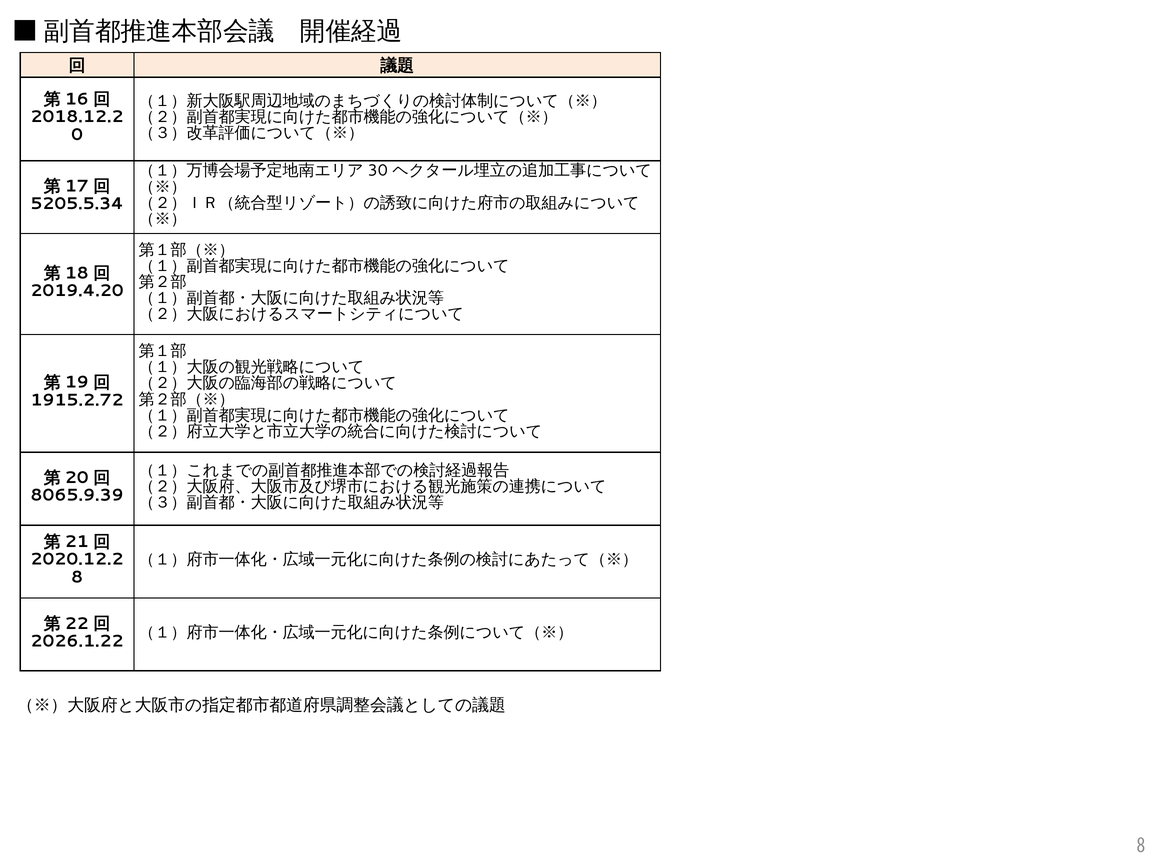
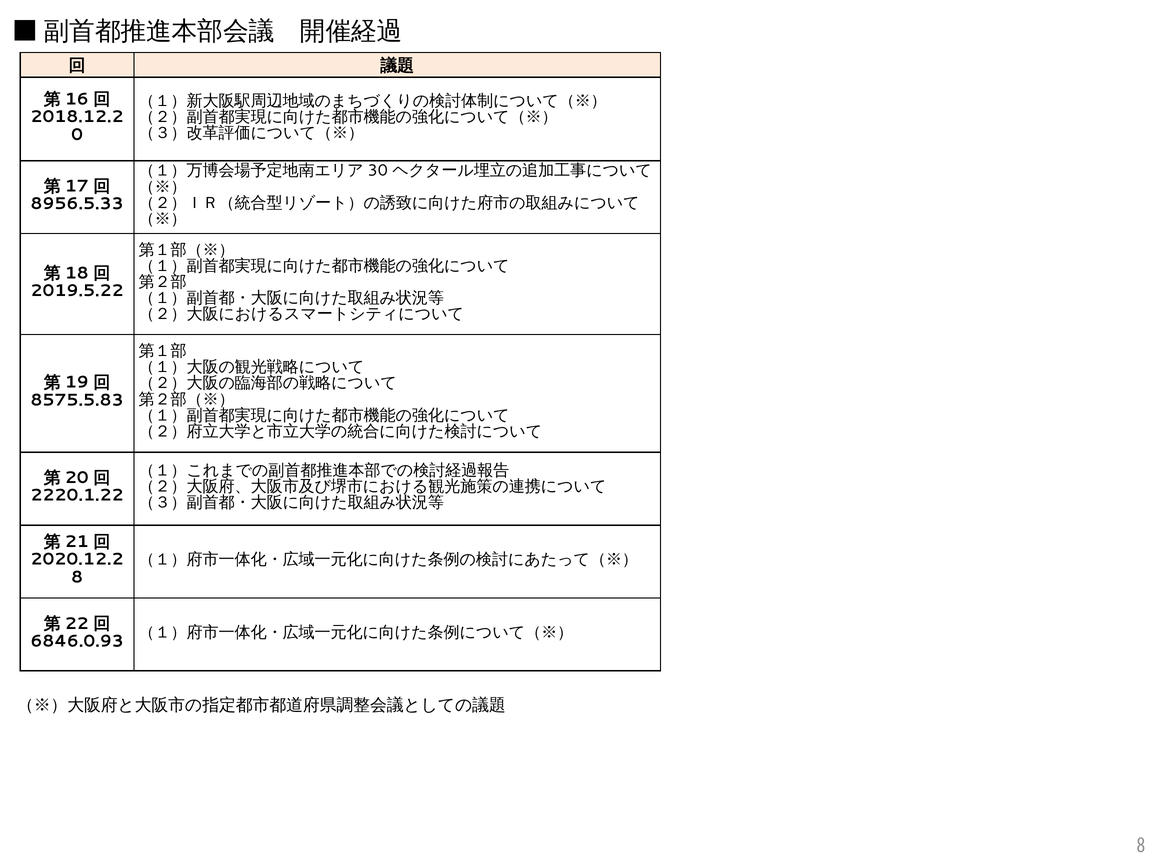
5205.5.34: 5205.5.34 -> 8956.5.33
2019.4.20: 2019.4.20 -> 2019.5.22
1915.2.72: 1915.2.72 -> 8575.5.83
8065.9.39: 8065.9.39 -> 2220.1.22
2026.1.22: 2026.1.22 -> 6846.0.93
